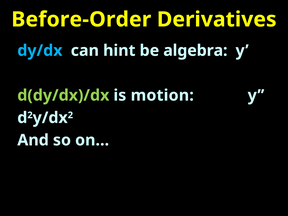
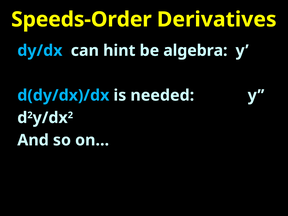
Before-Order: Before-Order -> Speeds-Order
d(dy/dx)/dx colour: light green -> light blue
motion: motion -> needed
